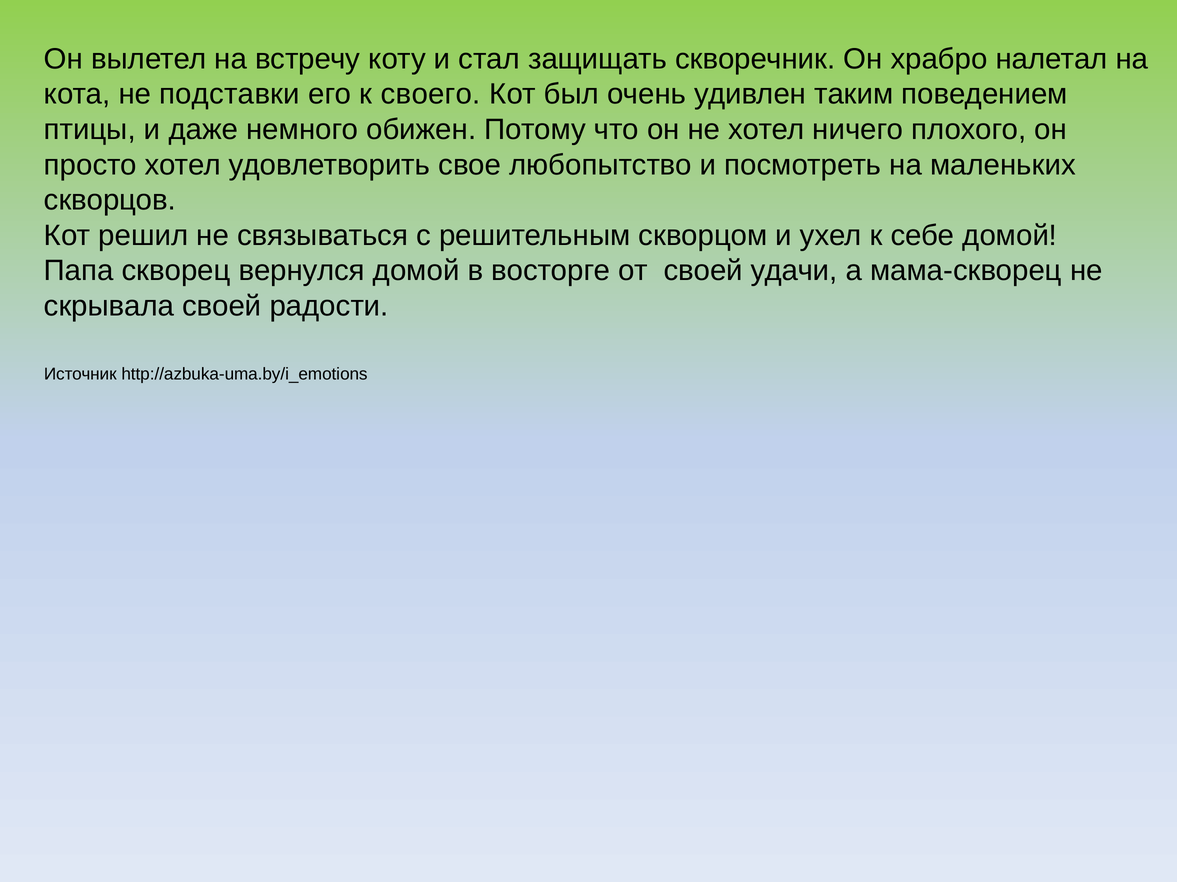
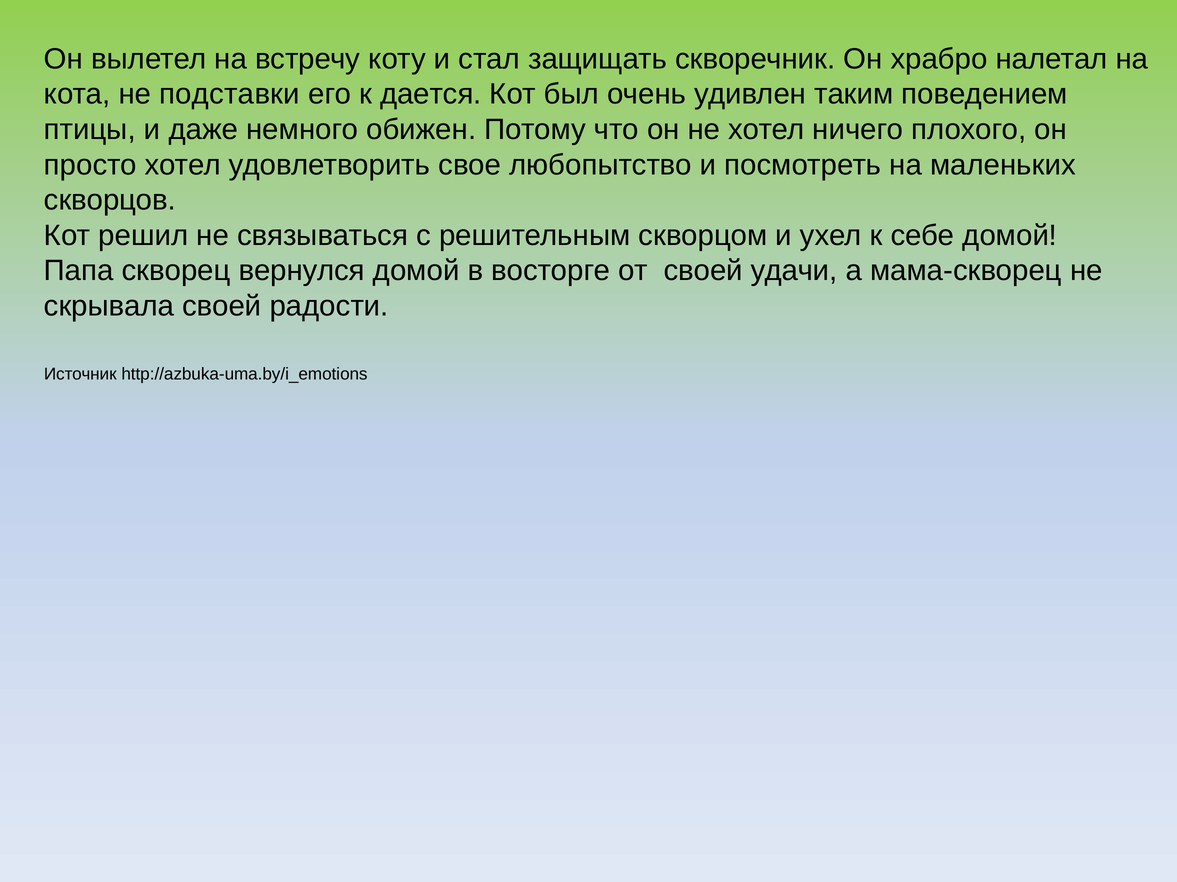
своего: своего -> дается
